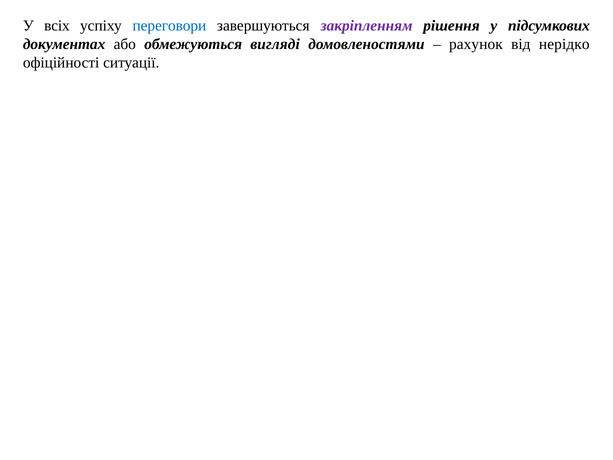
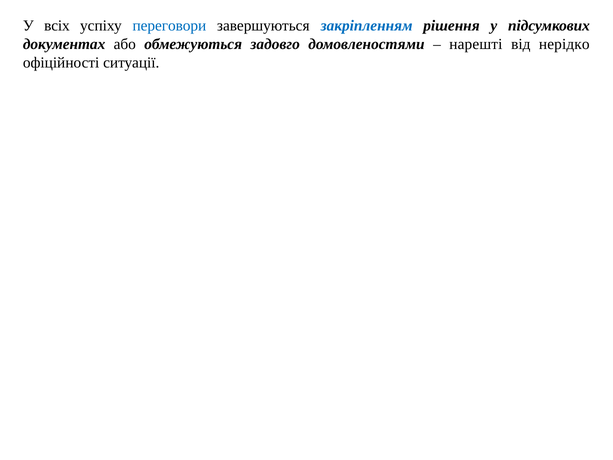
закріпленням colour: purple -> blue
вигляді: вигляді -> задовго
рахунок: рахунок -> нарешті
